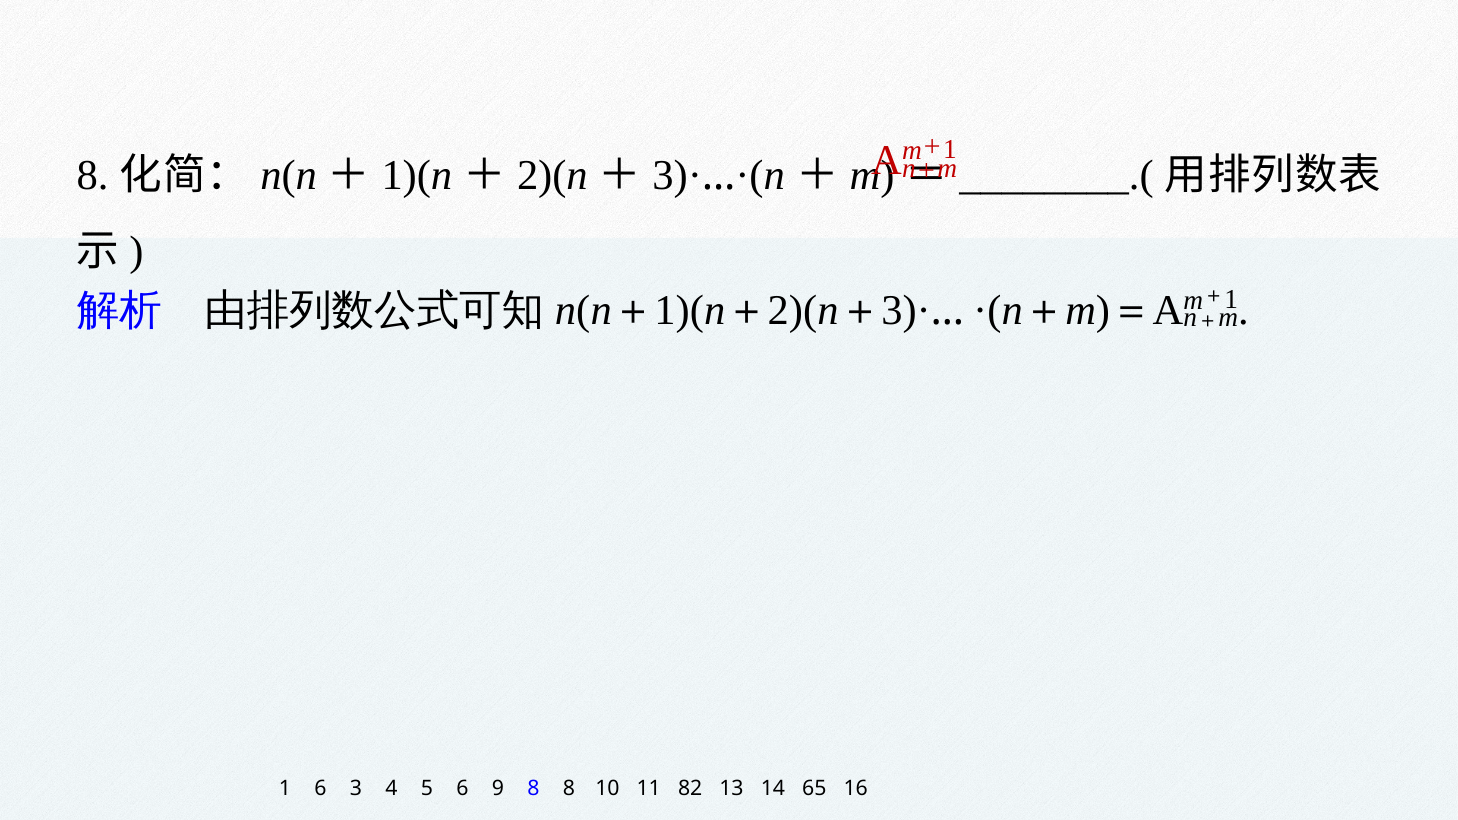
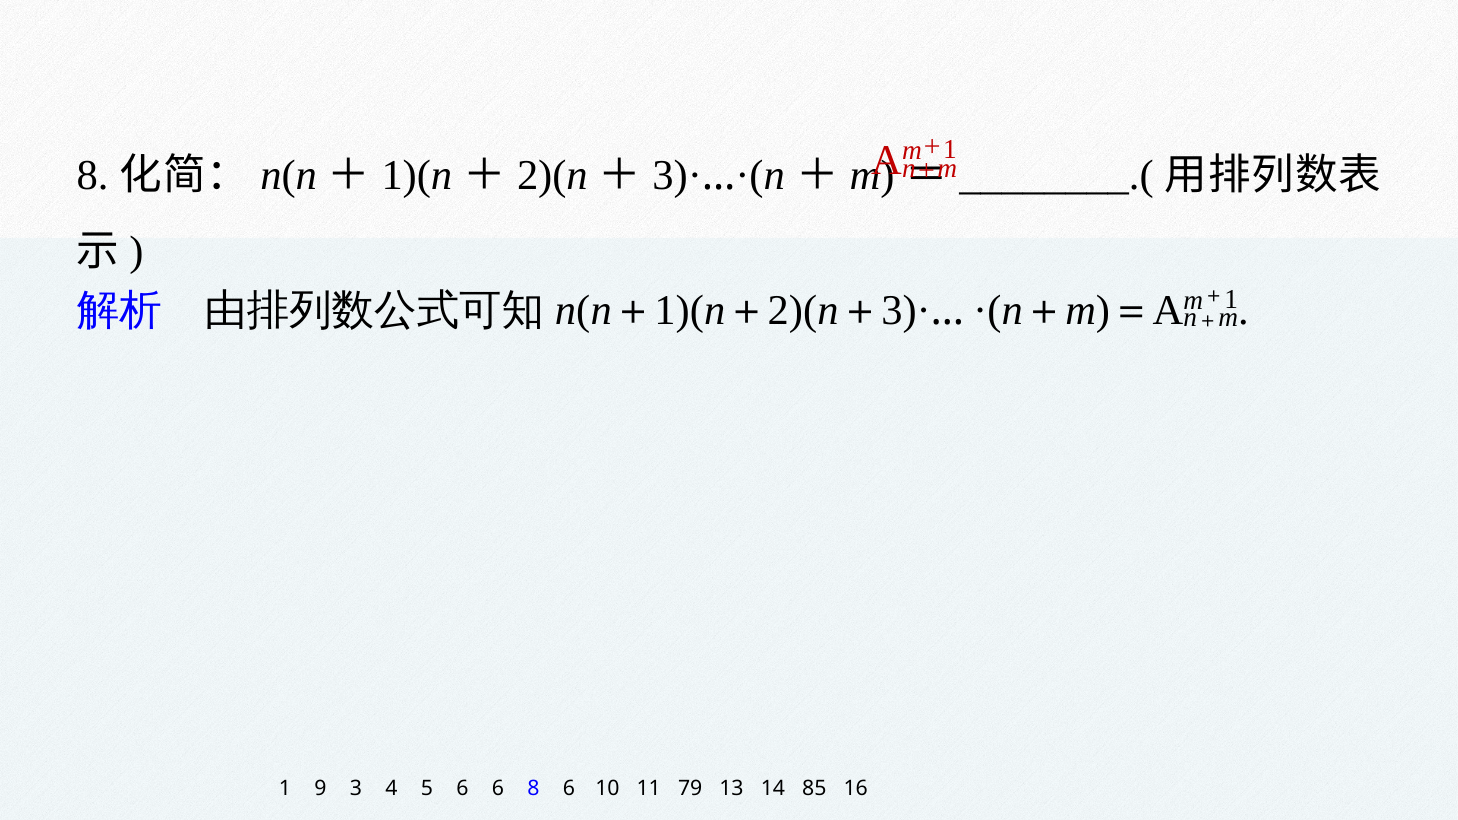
1 6: 6 -> 9
6 9: 9 -> 6
8 8: 8 -> 6
82: 82 -> 79
65: 65 -> 85
